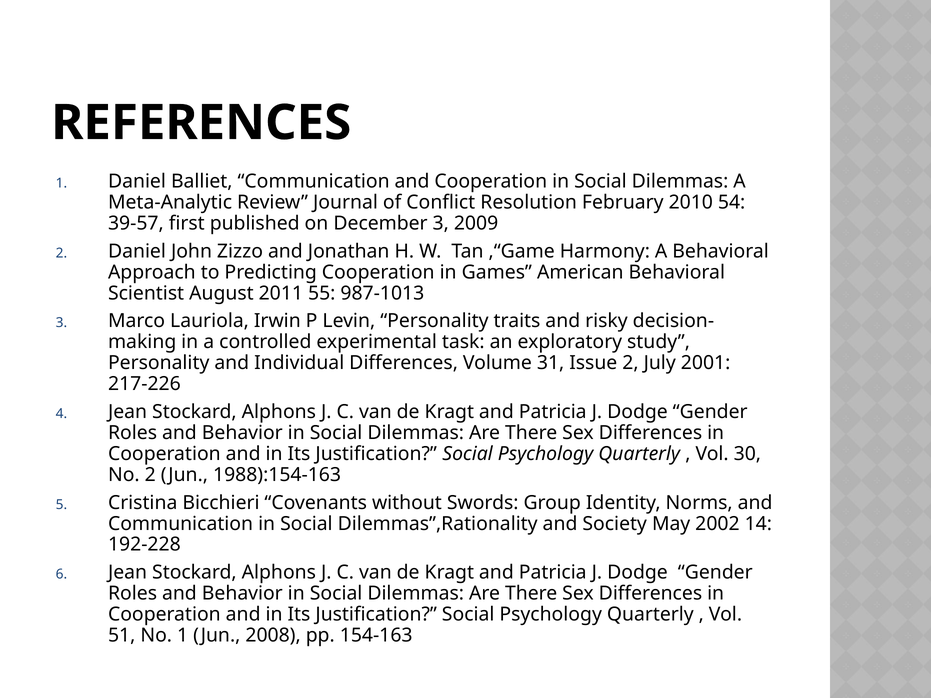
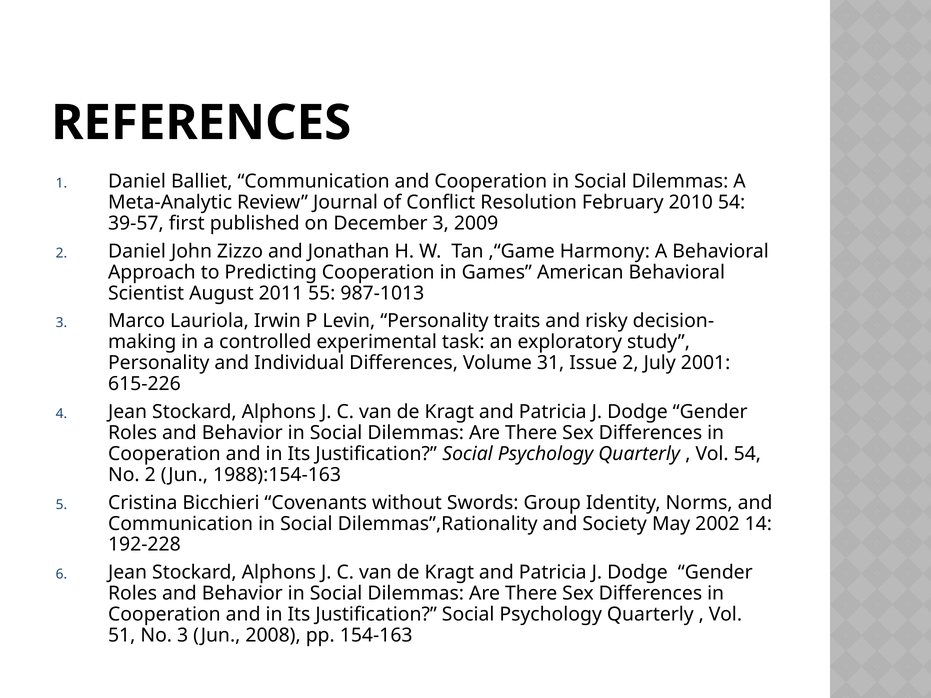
217-226: 217-226 -> 615-226
Vol 30: 30 -> 54
No 1: 1 -> 3
